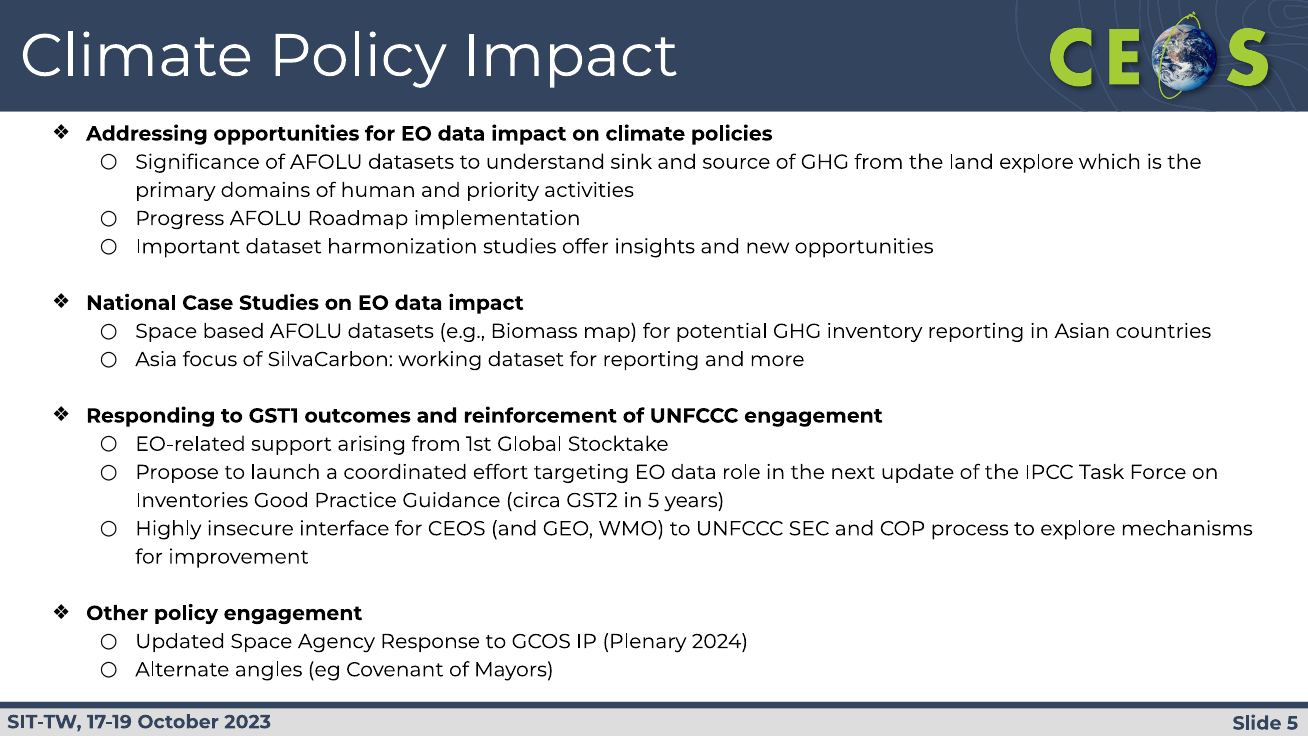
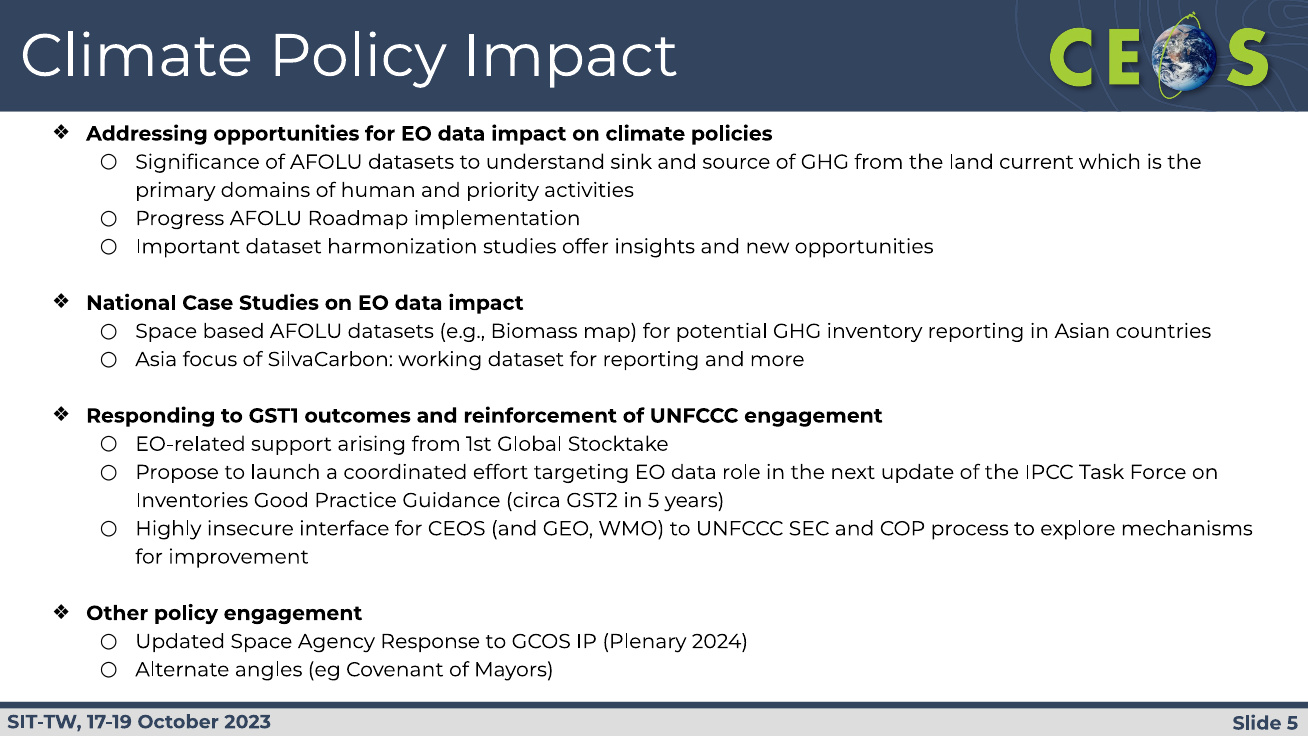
land explore: explore -> current
